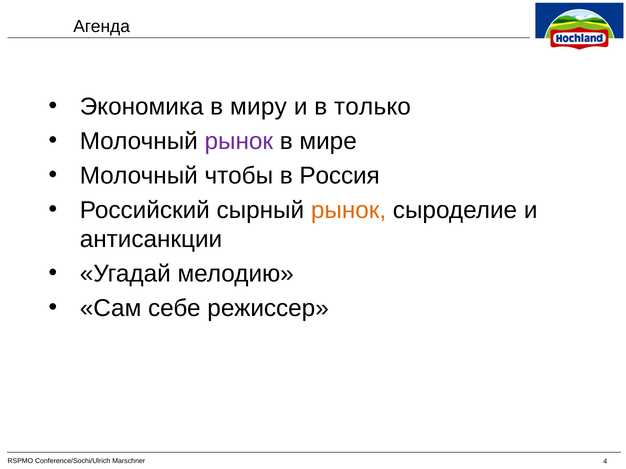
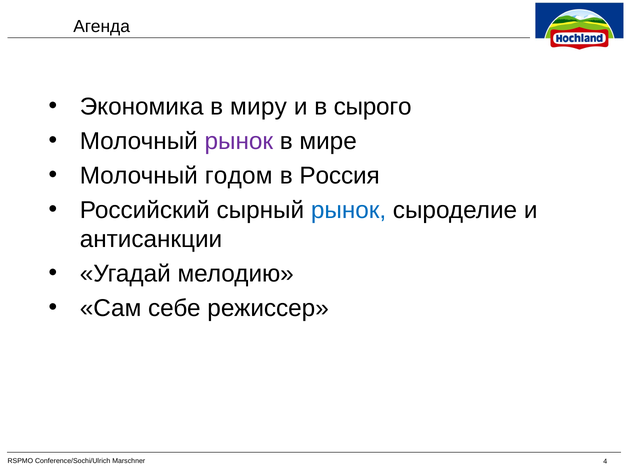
только: только -> сырого
чтобы: чтобы -> годом
рынок at (349, 210) colour: orange -> blue
